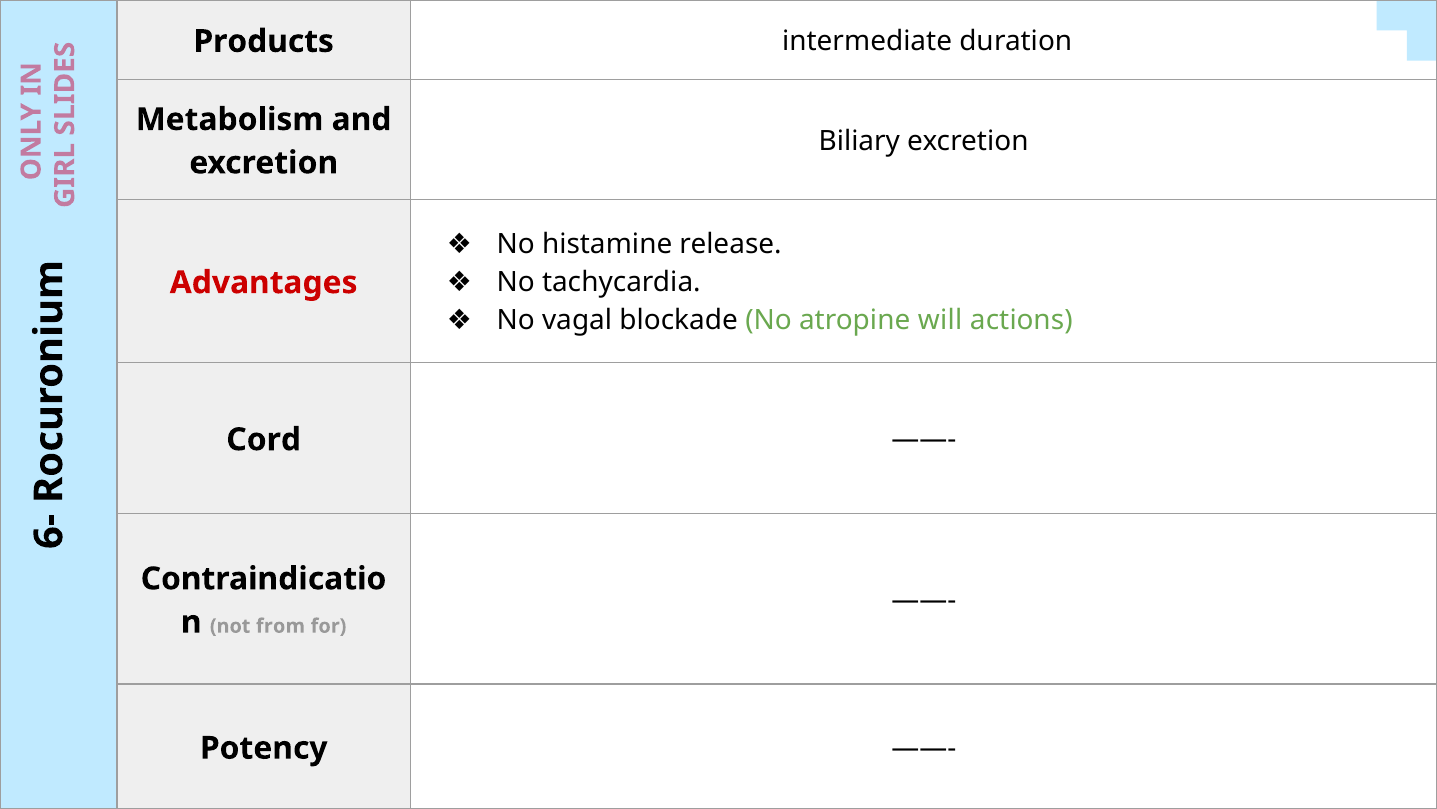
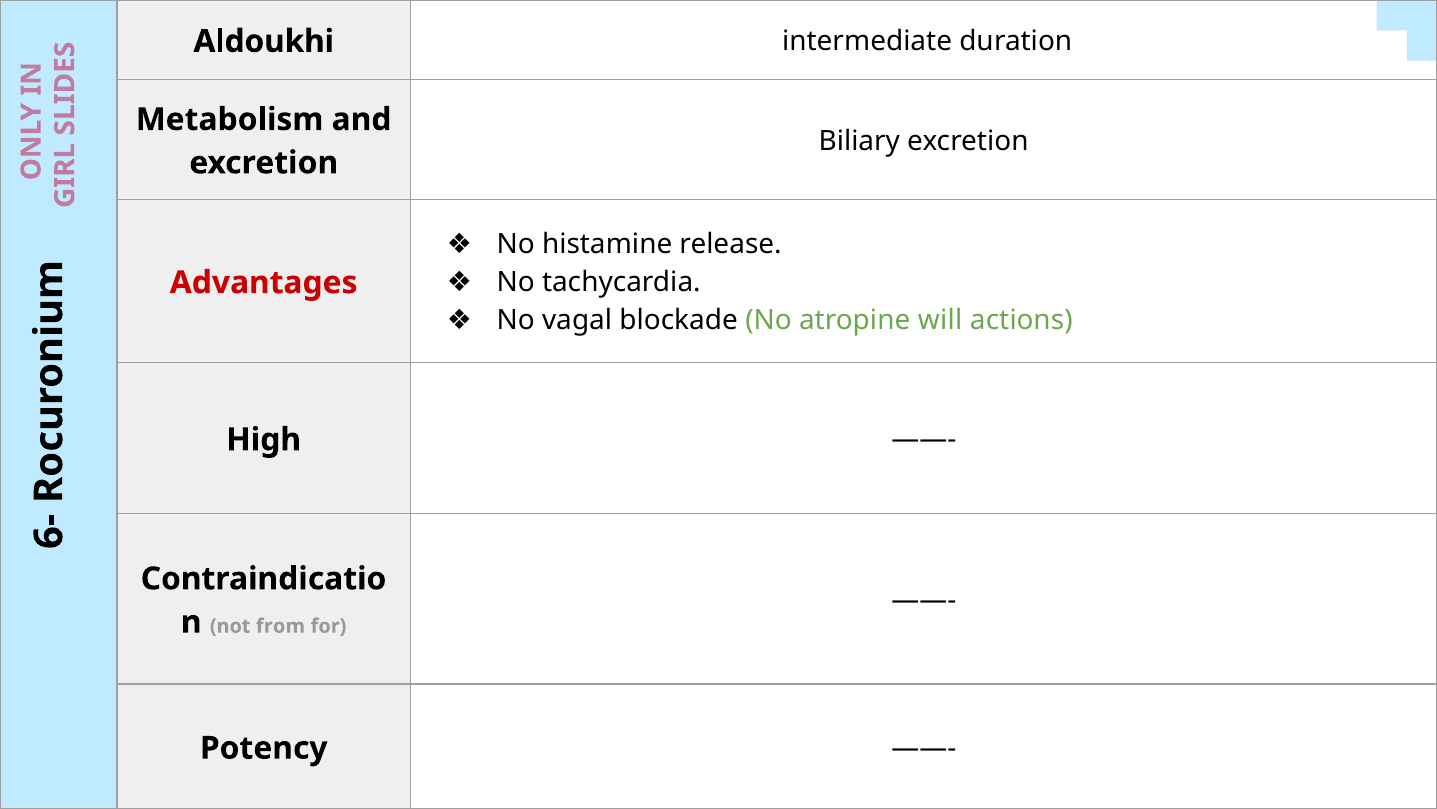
Products: Products -> Aldoukhi
Cord: Cord -> High
